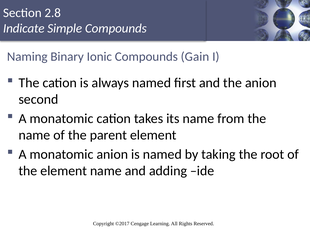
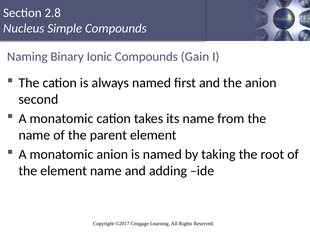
Indicate: Indicate -> Nucleus
